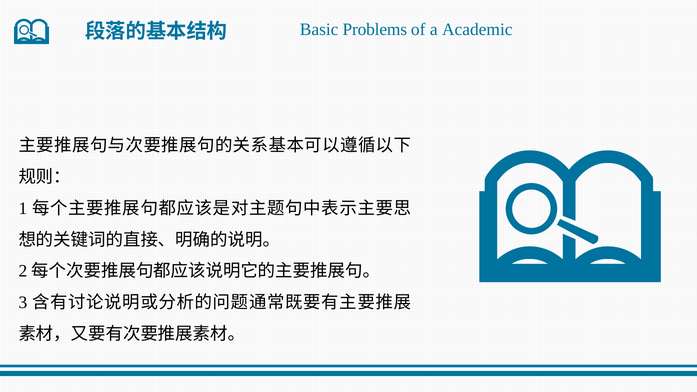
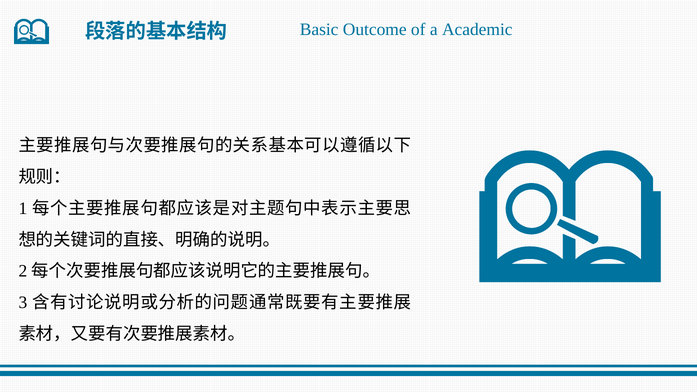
Problems: Problems -> Outcome
